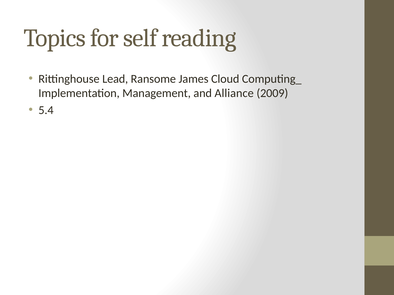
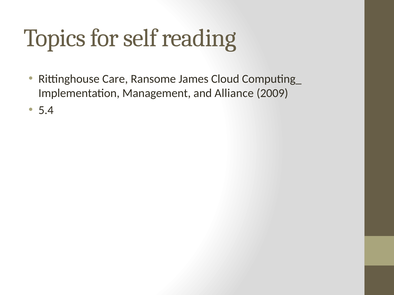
Lead: Lead -> Care
